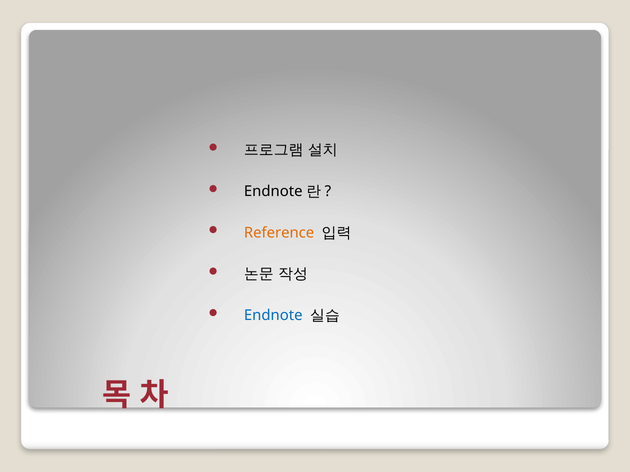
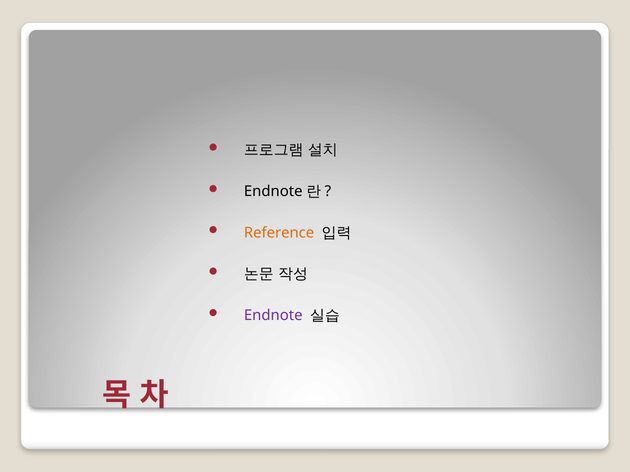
Endnote colour: blue -> purple
